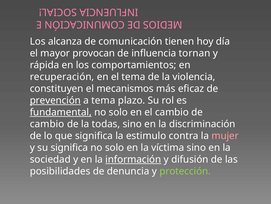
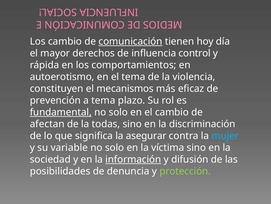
Los alcanza: alcanza -> cambio
comunicación underline: none -> present
provocan: provocan -> derechos
tornan: tornan -> control
recuperación: recuperación -> autoerotismo
prevención underline: present -> none
cambio at (47, 124): cambio -> afectan
estimulo: estimulo -> asegurar
mujer colour: pink -> light blue
su significa: significa -> variable
